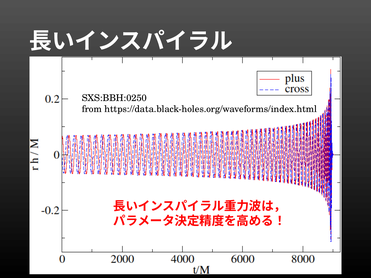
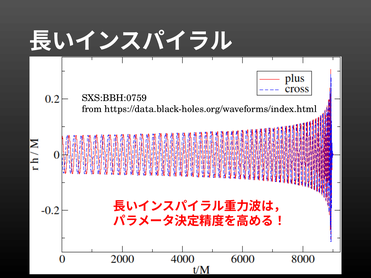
SXS:BBH:0250: SXS:BBH:0250 -> SXS:BBH:0759
